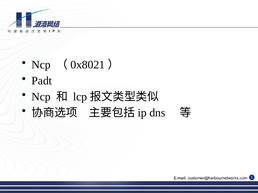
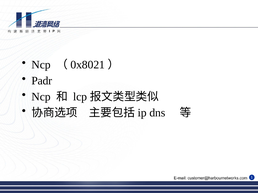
Padt: Padt -> Padr
